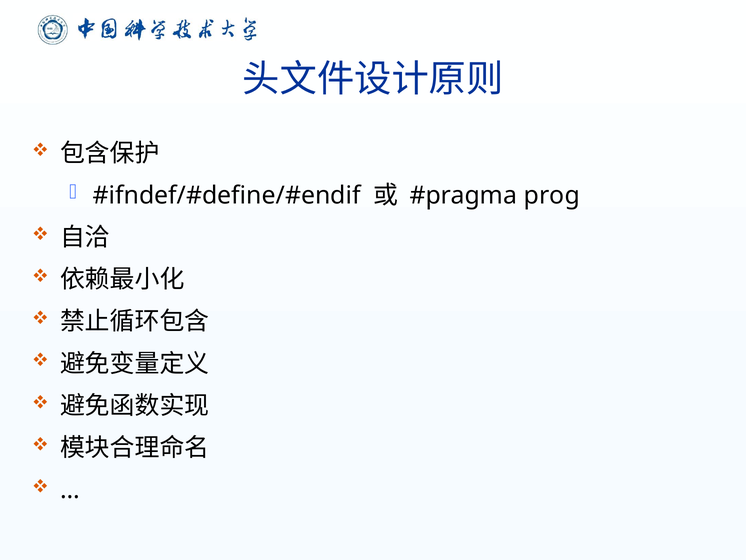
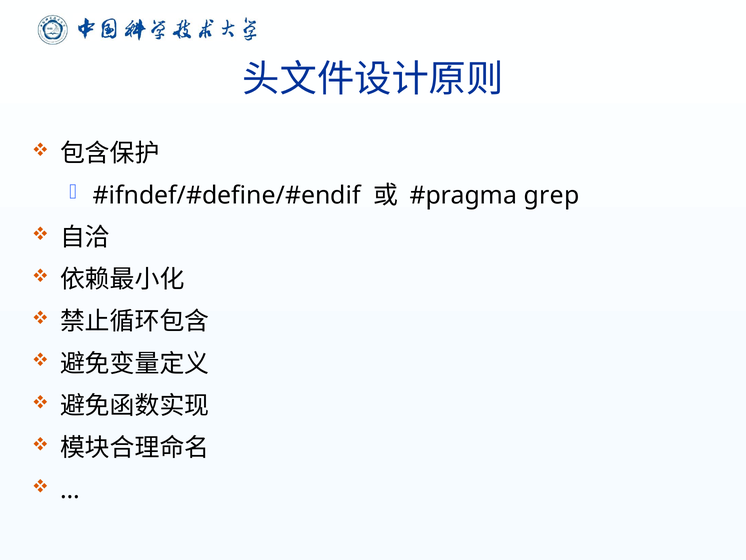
prog: prog -> grep
